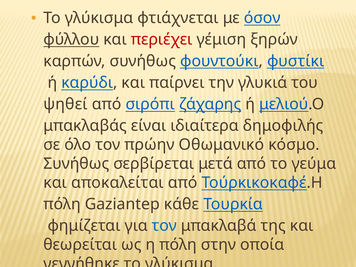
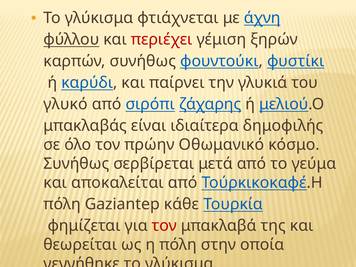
όσον: όσον -> άχνη
ψηθεί: ψηθεί -> γλυκό
τον at (164, 226) colour: blue -> red
